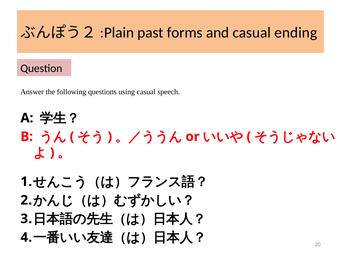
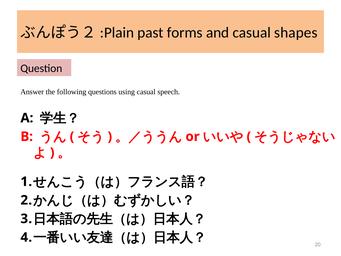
ending: ending -> shapes
